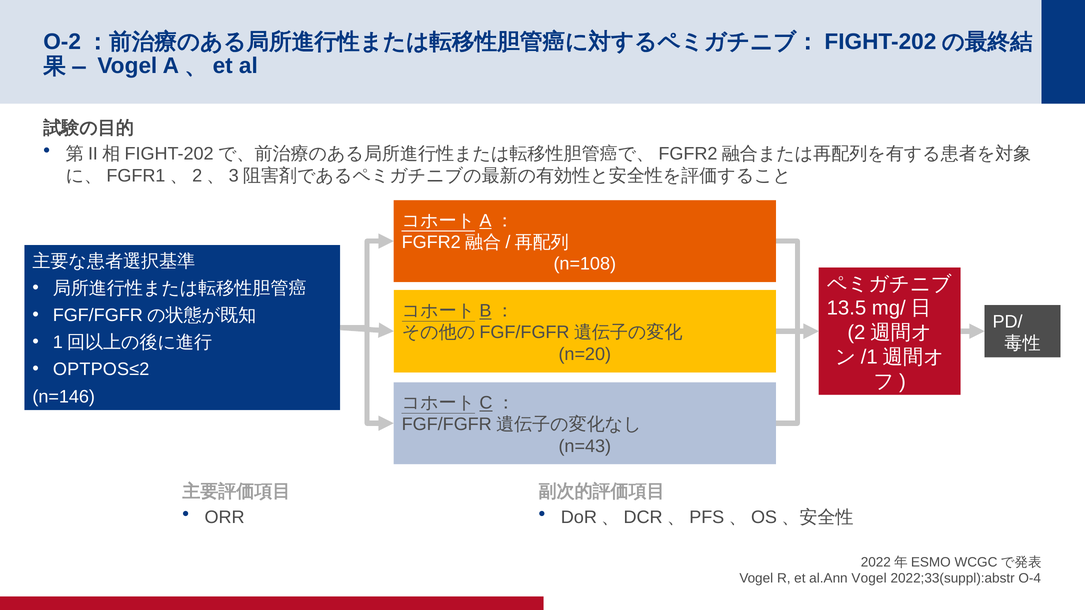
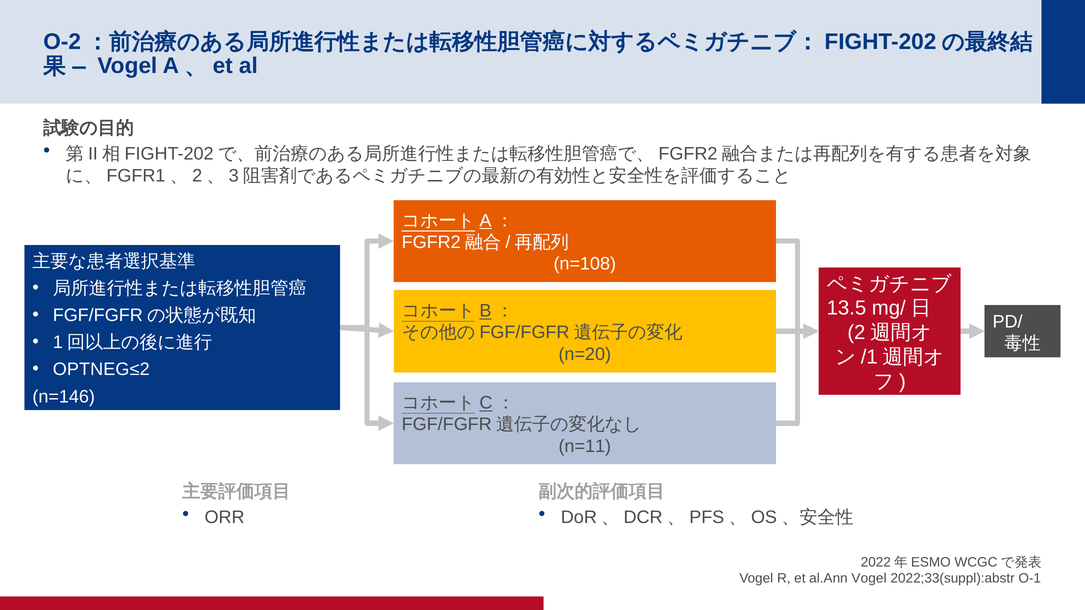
OPTPOS≤2: OPTPOS≤2 -> OPTNEG≤2
n=43: n=43 -> n=11
O-4: O-4 -> O-1
